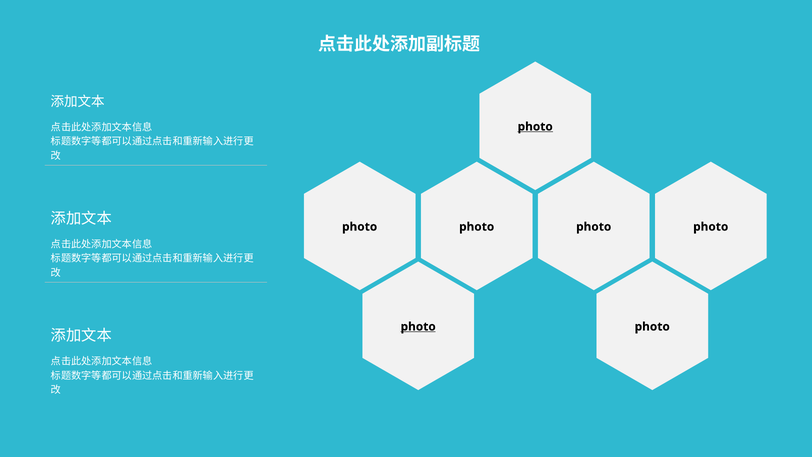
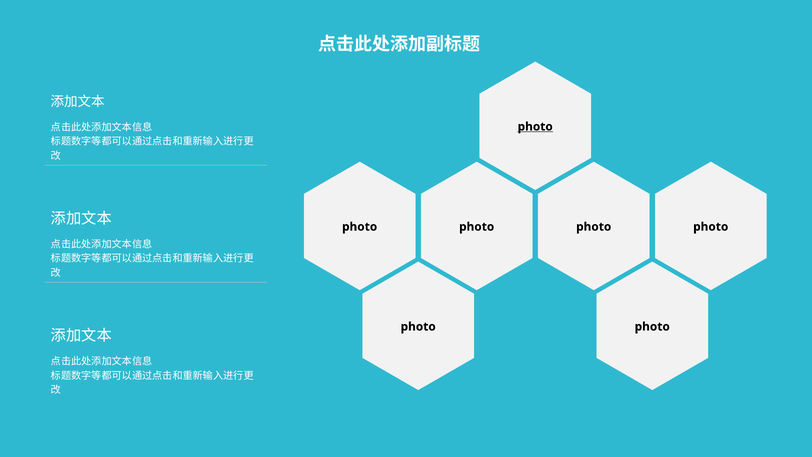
photo at (418, 326) underline: present -> none
